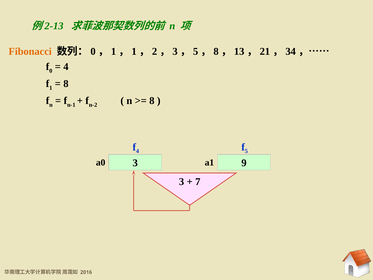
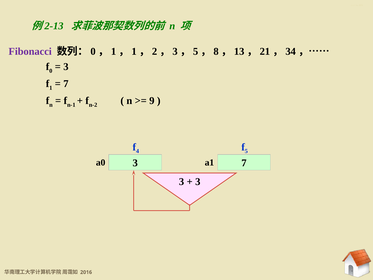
Fibonacci colour: orange -> purple
4 at (66, 67): 4 -> 3
8 at (66, 84): 8 -> 7
8 at (152, 101): 8 -> 9
a0 9: 9 -> 7
7 at (198, 182): 7 -> 3
